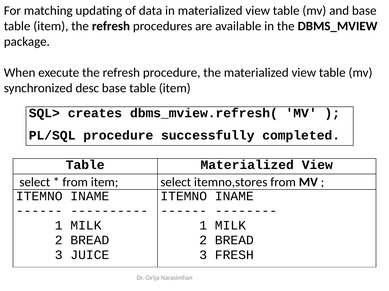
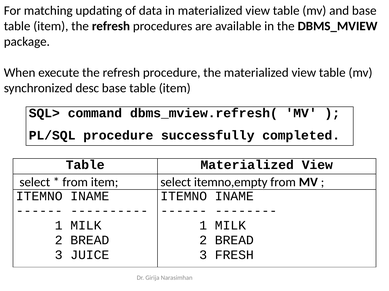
creates: creates -> command
itemno,stores: itemno,stores -> itemno,empty
